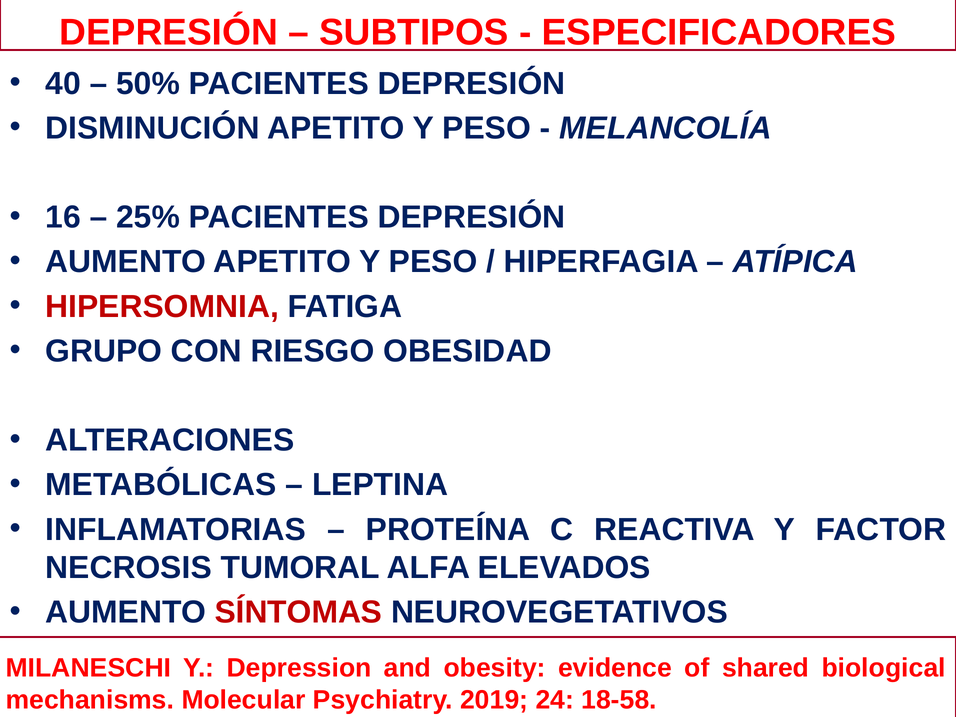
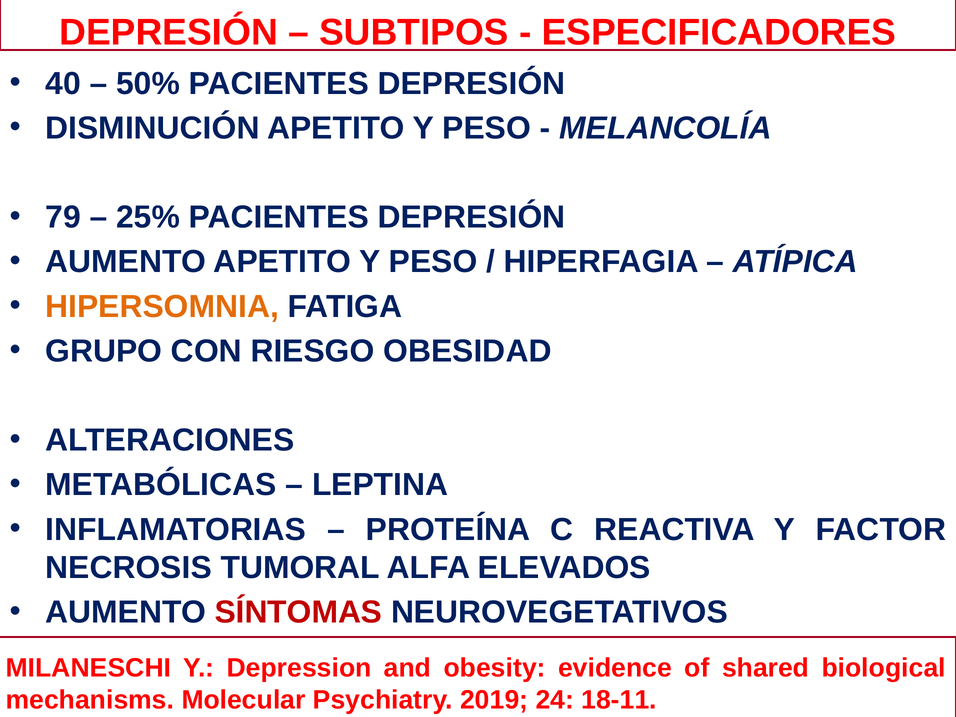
16: 16 -> 79
HIPERSOMNIA colour: red -> orange
18-58: 18-58 -> 18-11
